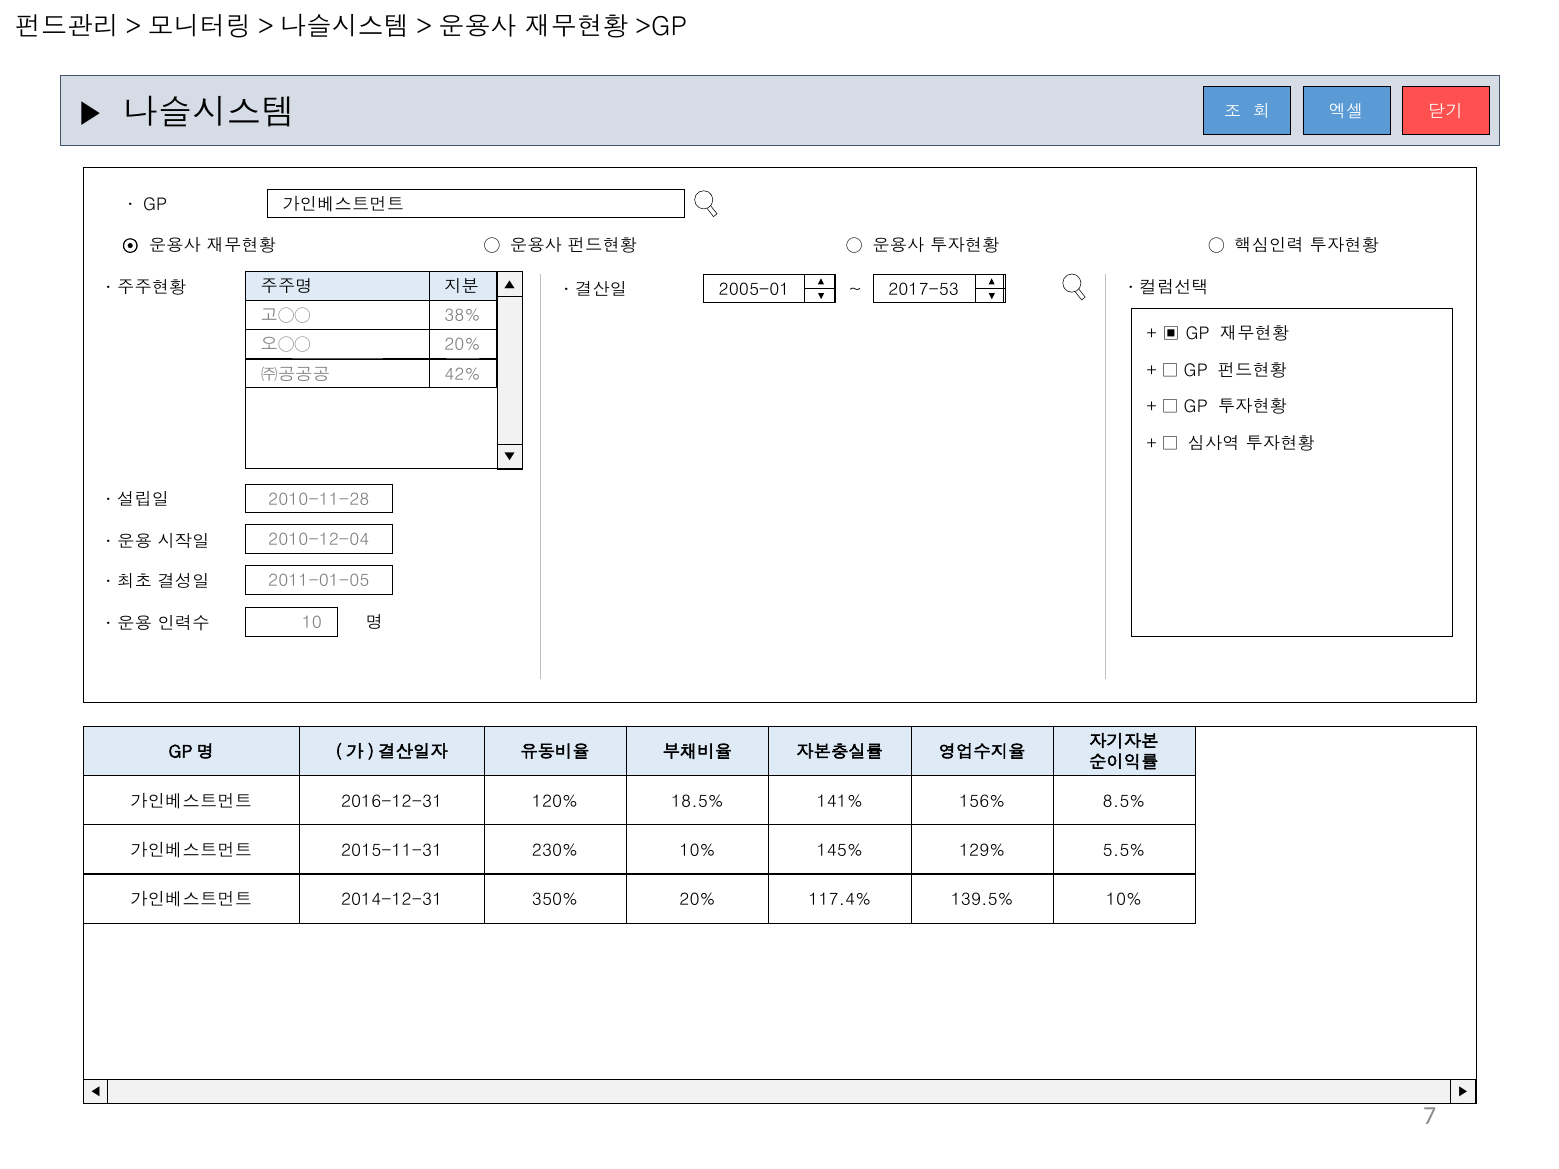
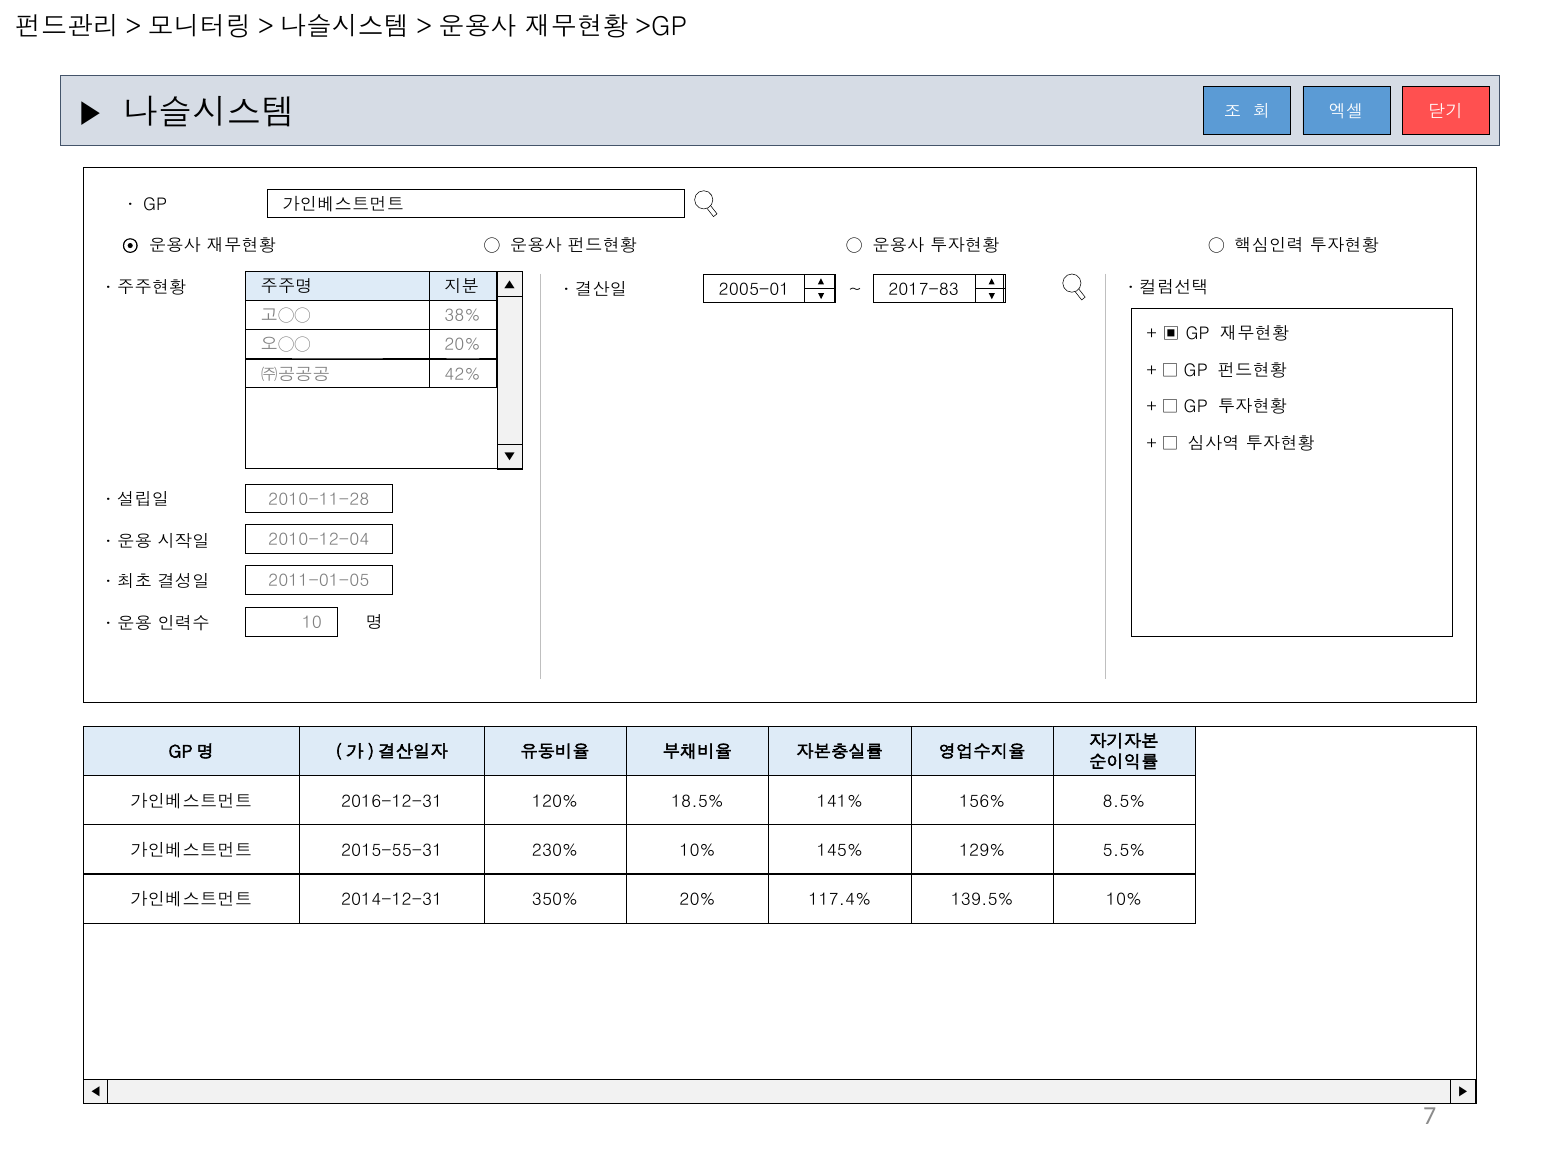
2017-53: 2017-53 -> 2017-83
2015-11-31: 2015-11-31 -> 2015-55-31
